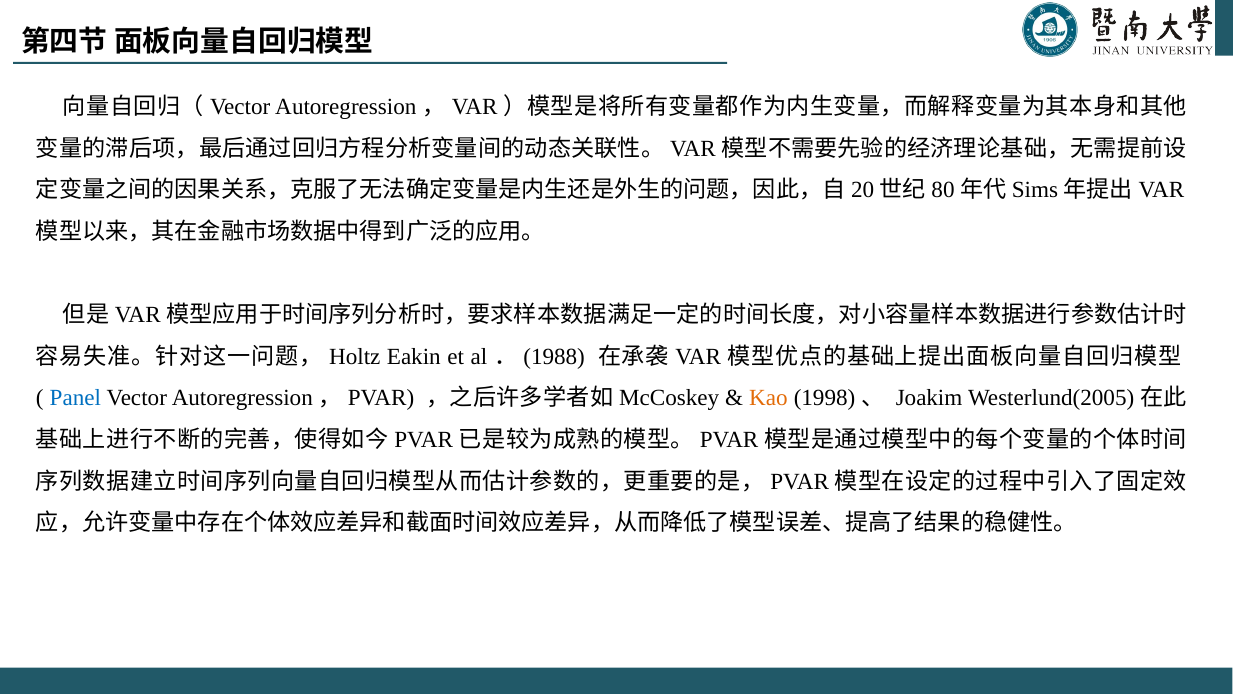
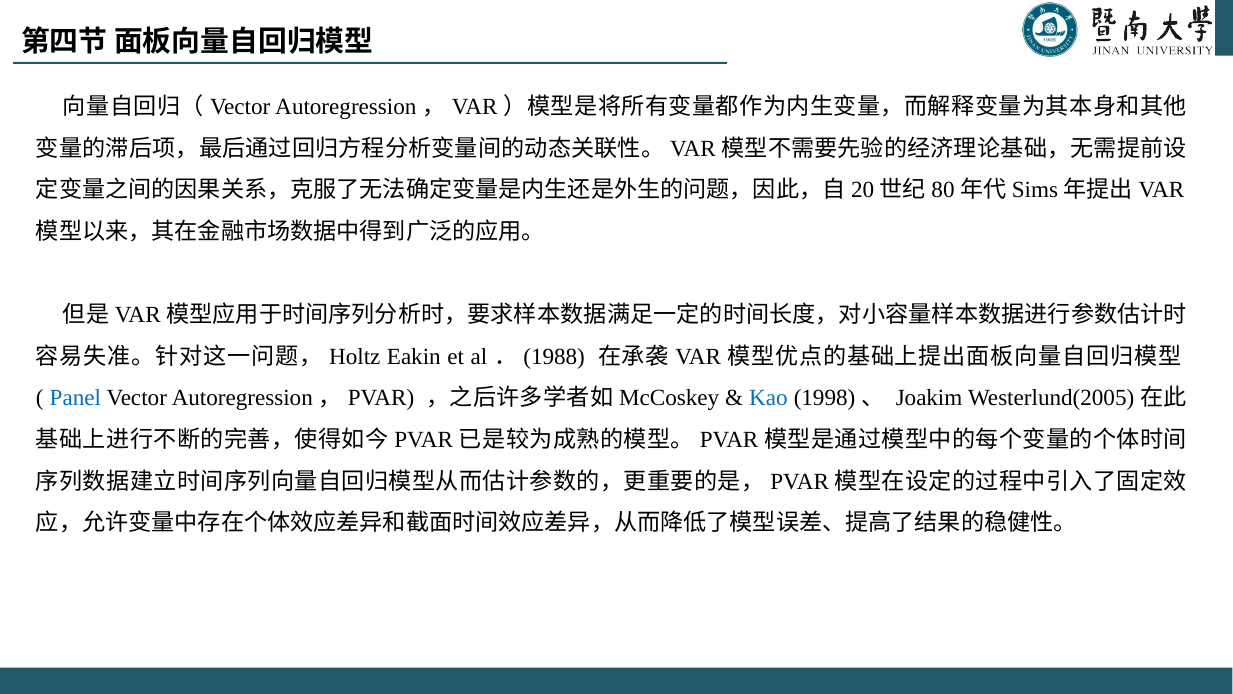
Kao colour: orange -> blue
